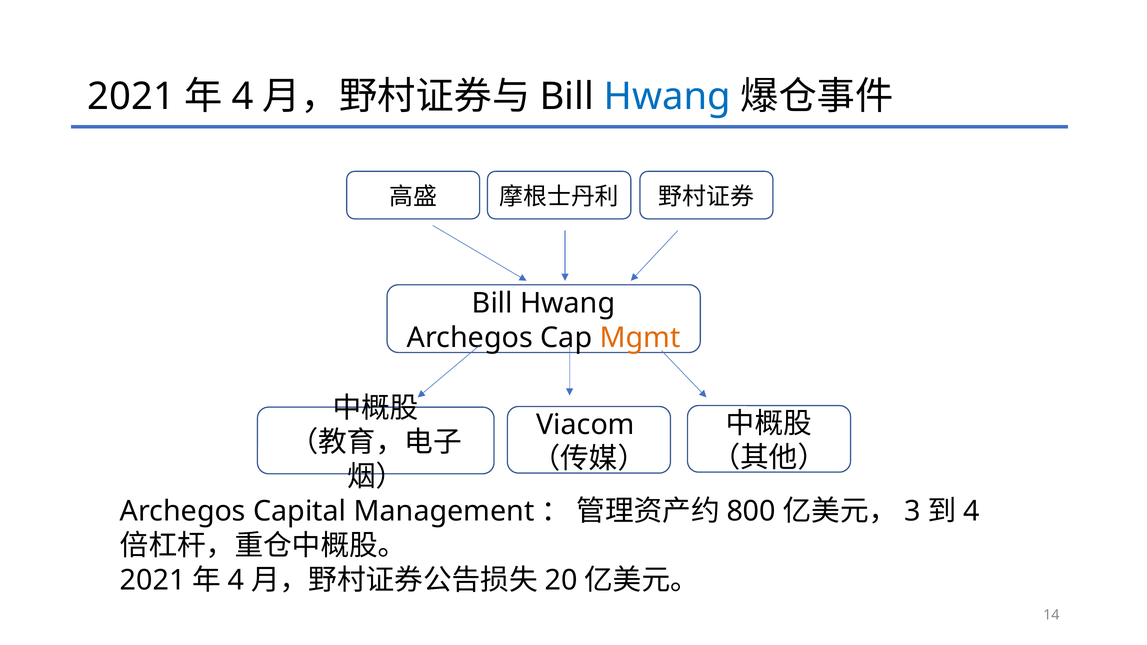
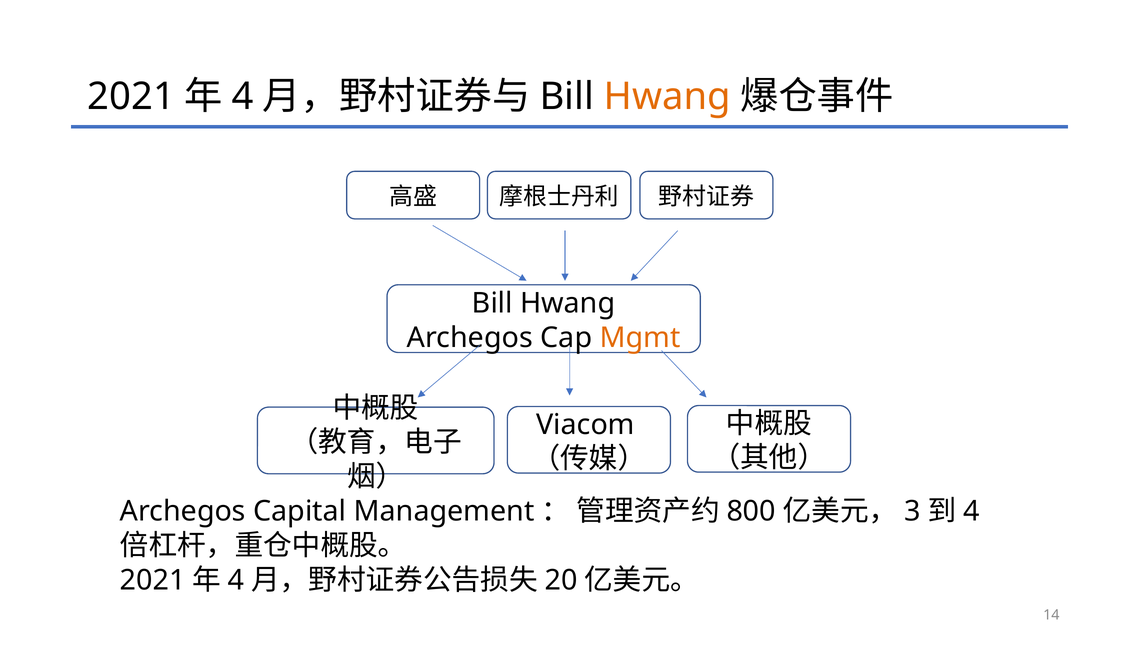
Hwang at (667, 96) colour: blue -> orange
